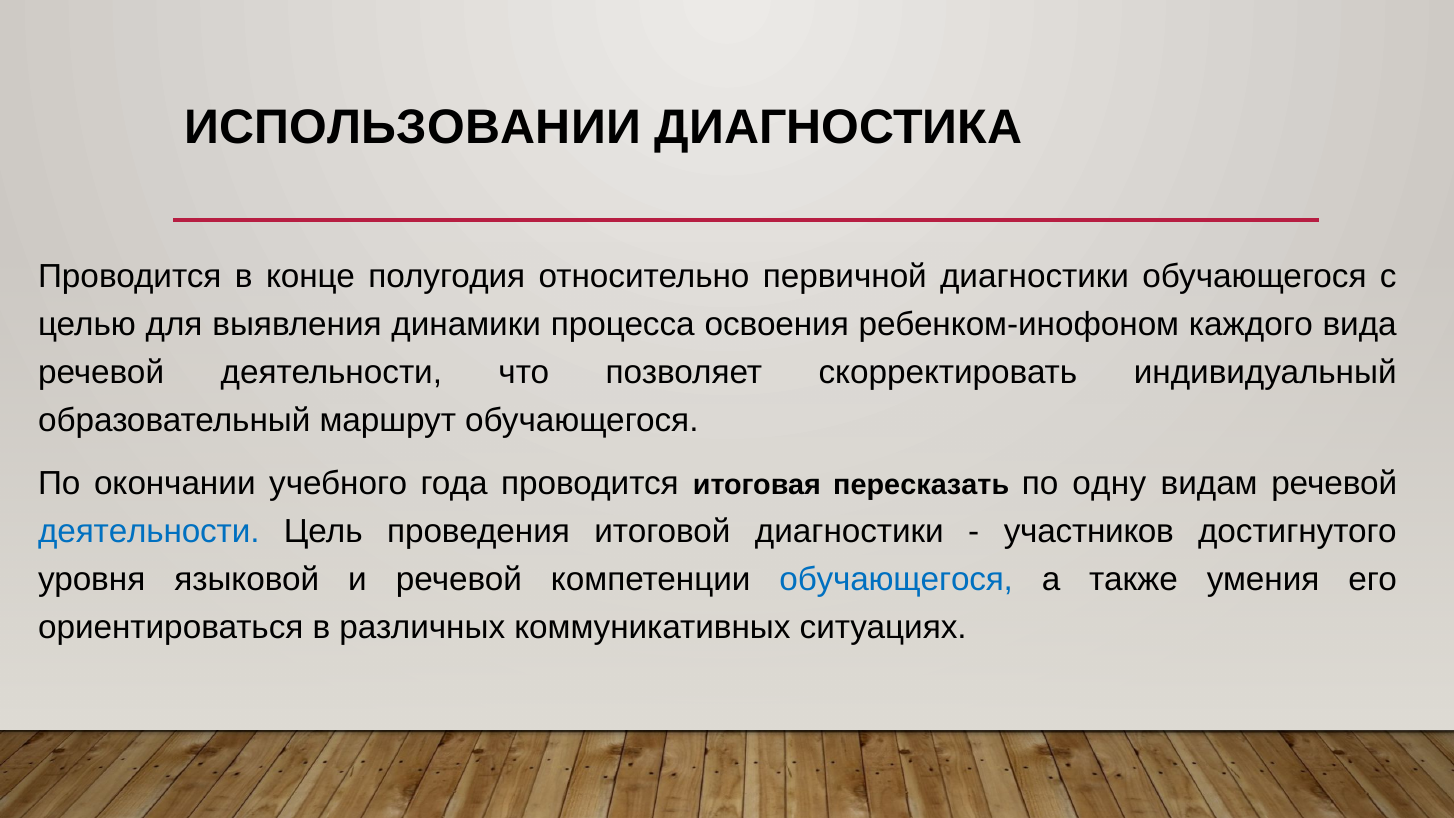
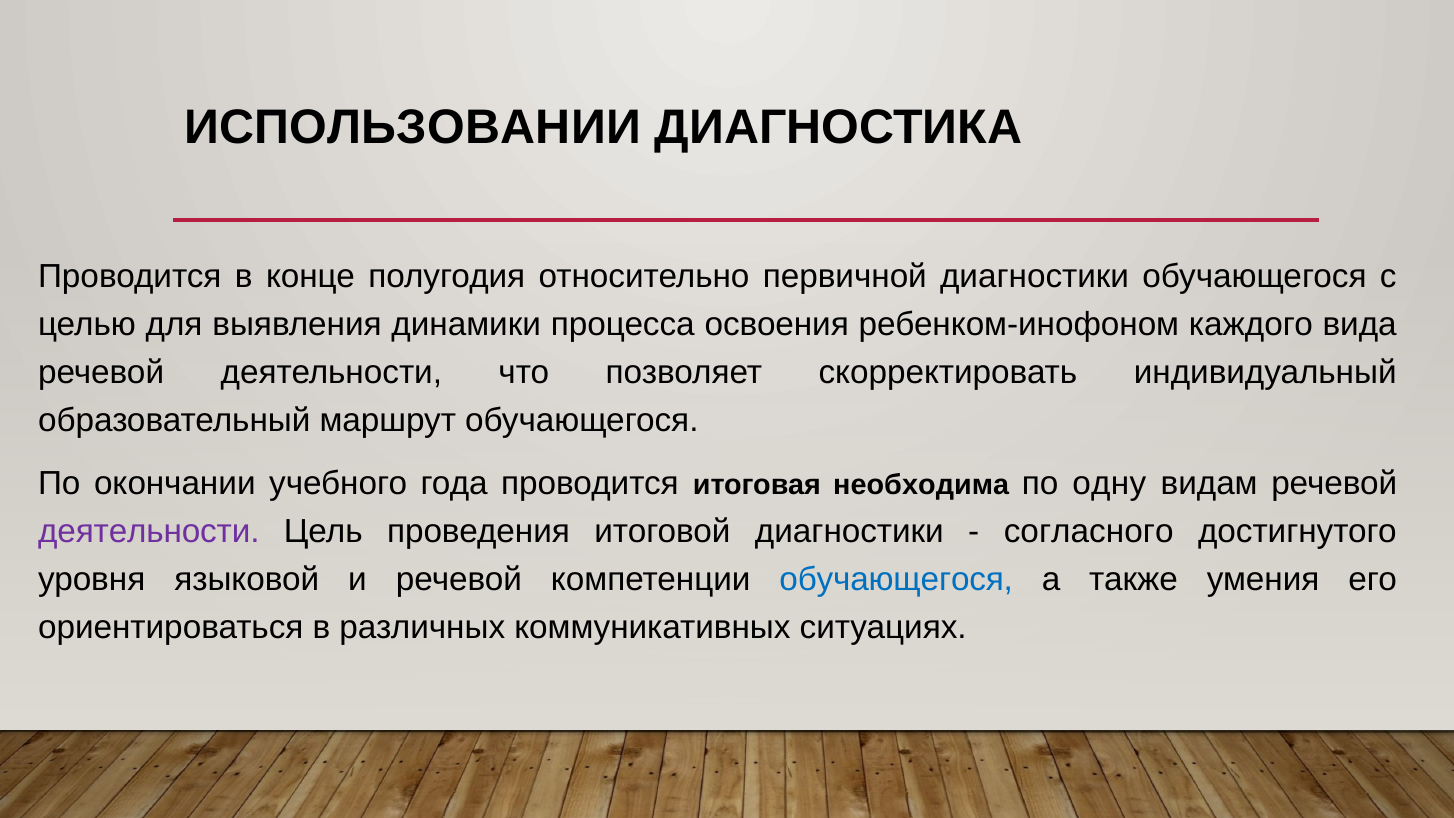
пересказать: пересказать -> необходима
деятельности at (149, 531) colour: blue -> purple
участников: участников -> согласного
